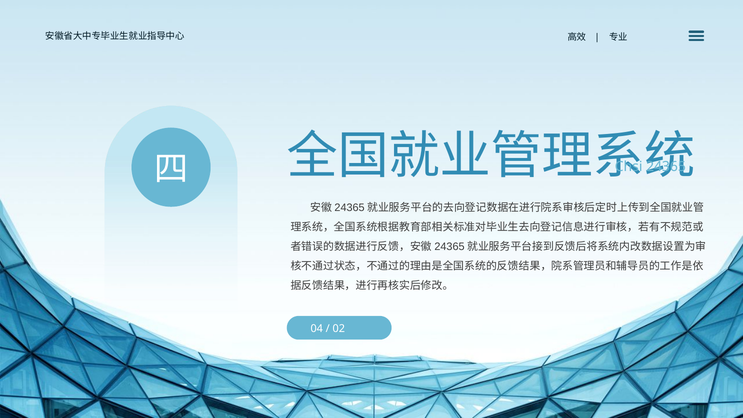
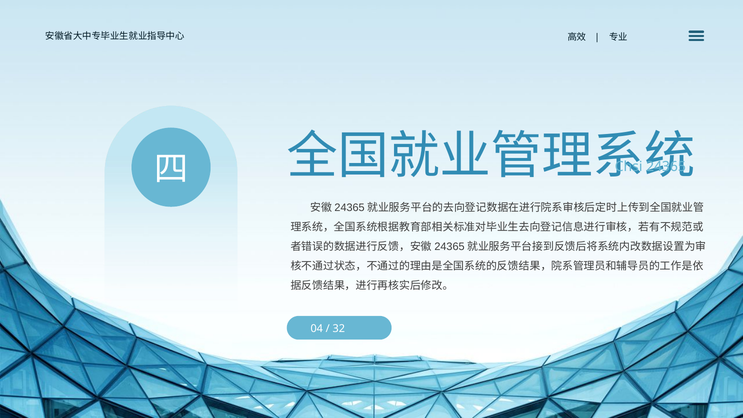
02: 02 -> 32
